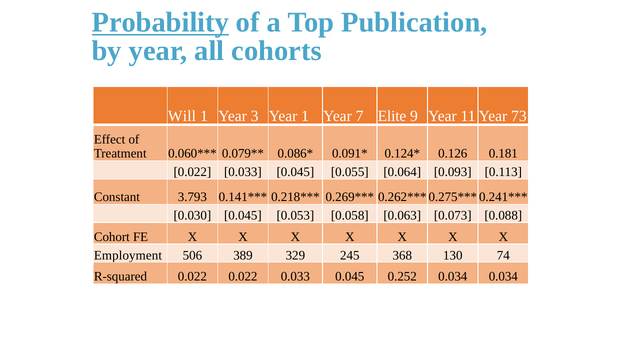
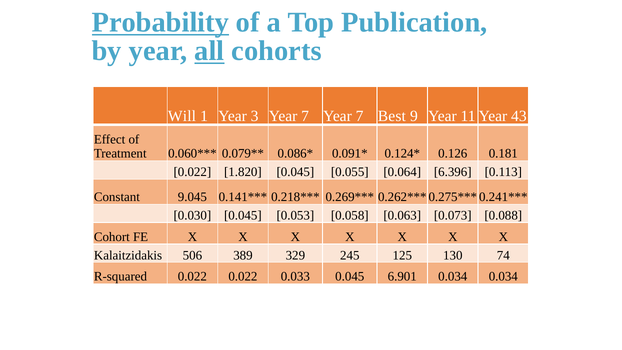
all underline: none -> present
3 Year 1: 1 -> 7
Elite: Elite -> Best
73: 73 -> 43
0.033 at (243, 172): 0.033 -> 1.820
0.093: 0.093 -> 6.396
3.793: 3.793 -> 9.045
Employment: Employment -> Kalaitzidakis
368: 368 -> 125
0.252: 0.252 -> 6.901
